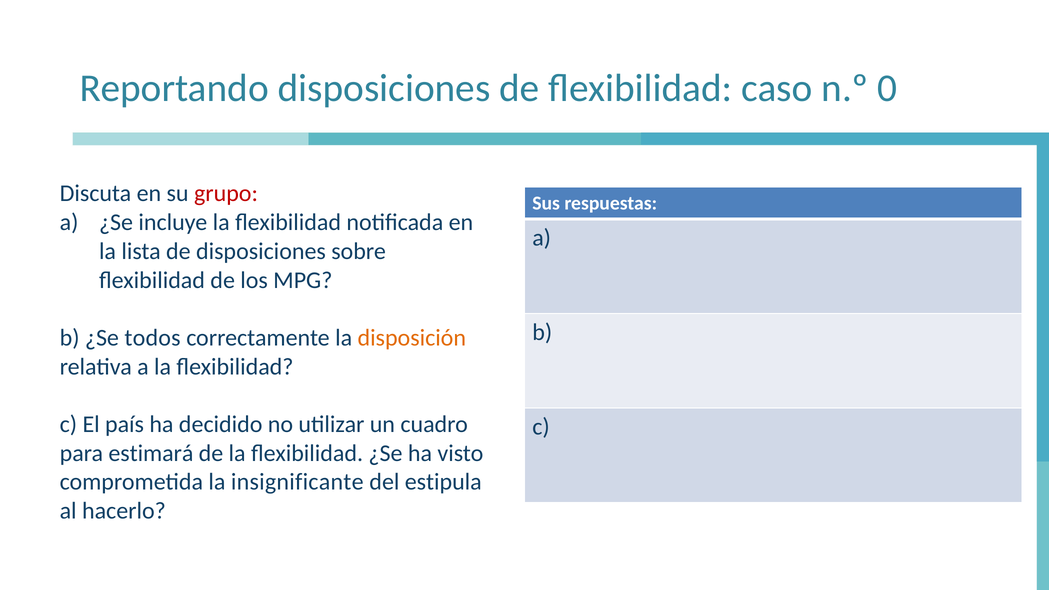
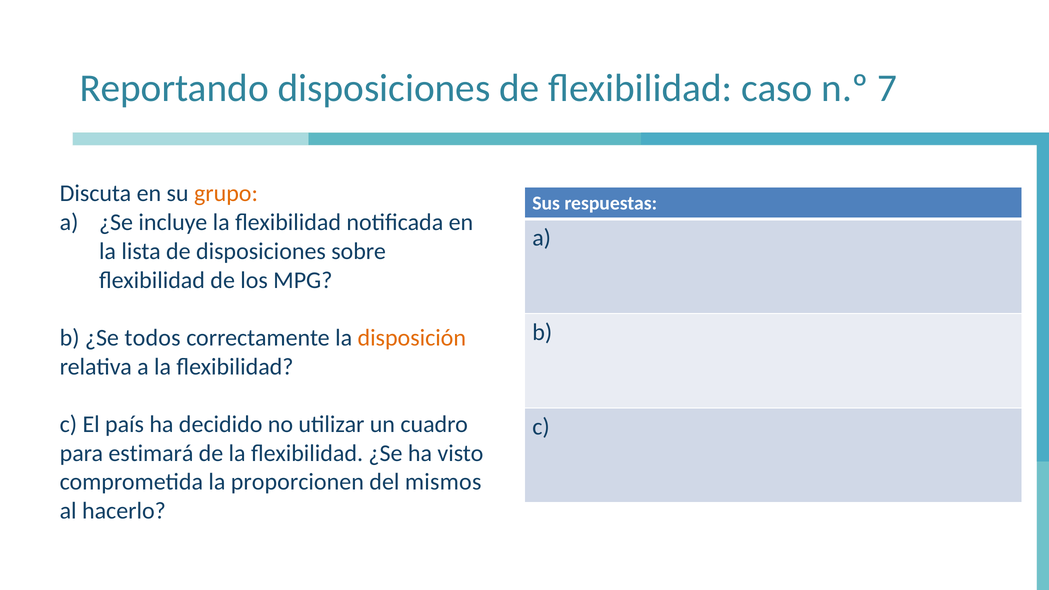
0: 0 -> 7
grupo colour: red -> orange
insignificante: insignificante -> proporcionen
estipula: estipula -> mismos
